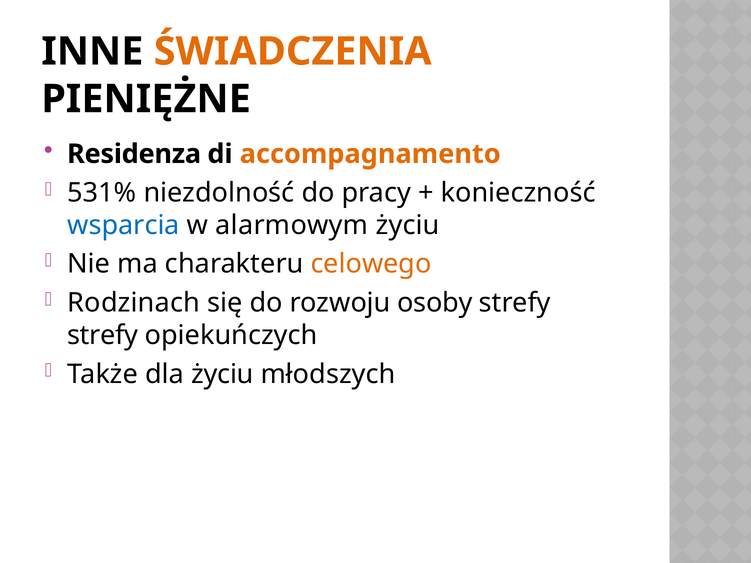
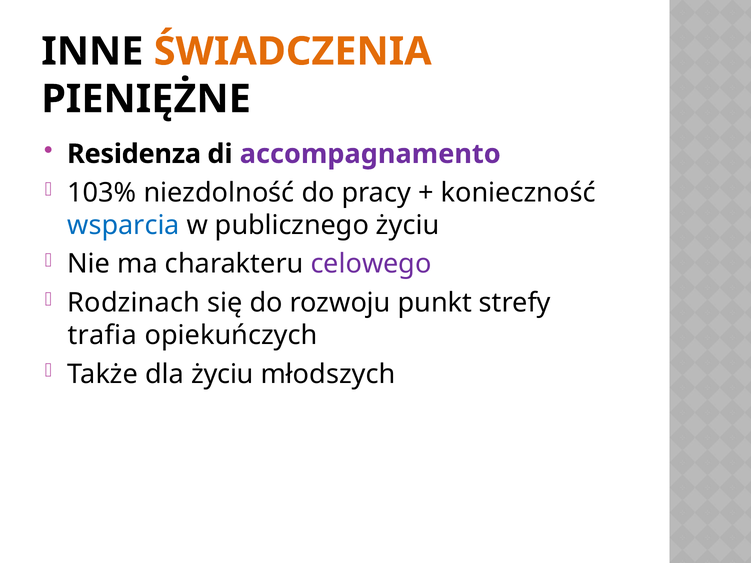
accompagnamento colour: orange -> purple
531%: 531% -> 103%
alarmowym: alarmowym -> publicznego
celowego colour: orange -> purple
osoby: osoby -> punkt
strefy at (103, 335): strefy -> trafia
